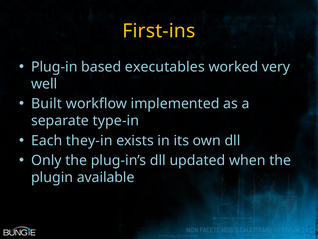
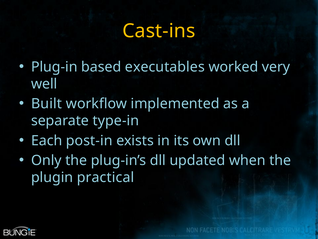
First-ins: First-ins -> Cast-ins
they-in: they-in -> post-in
available: available -> practical
